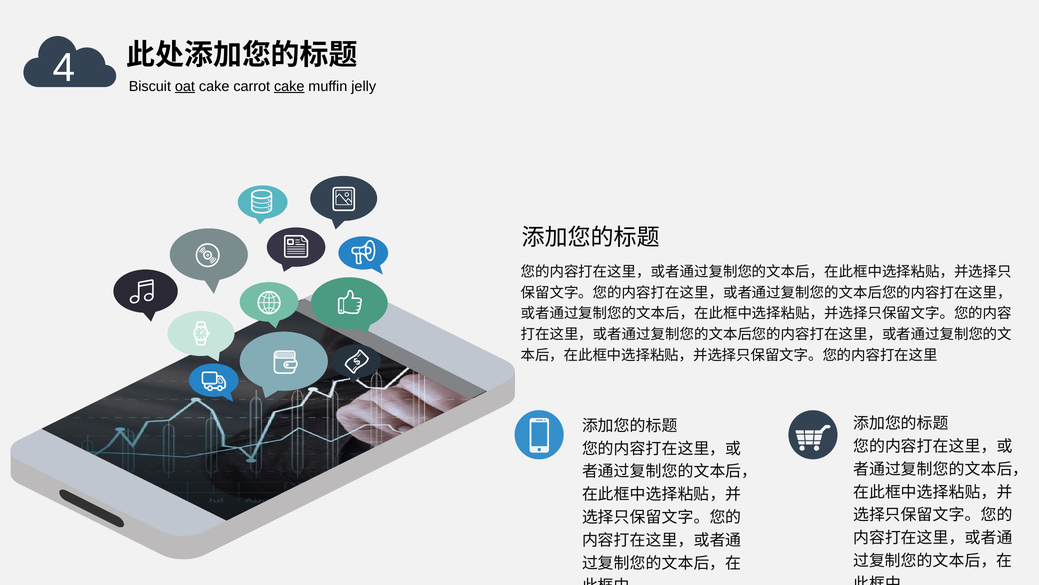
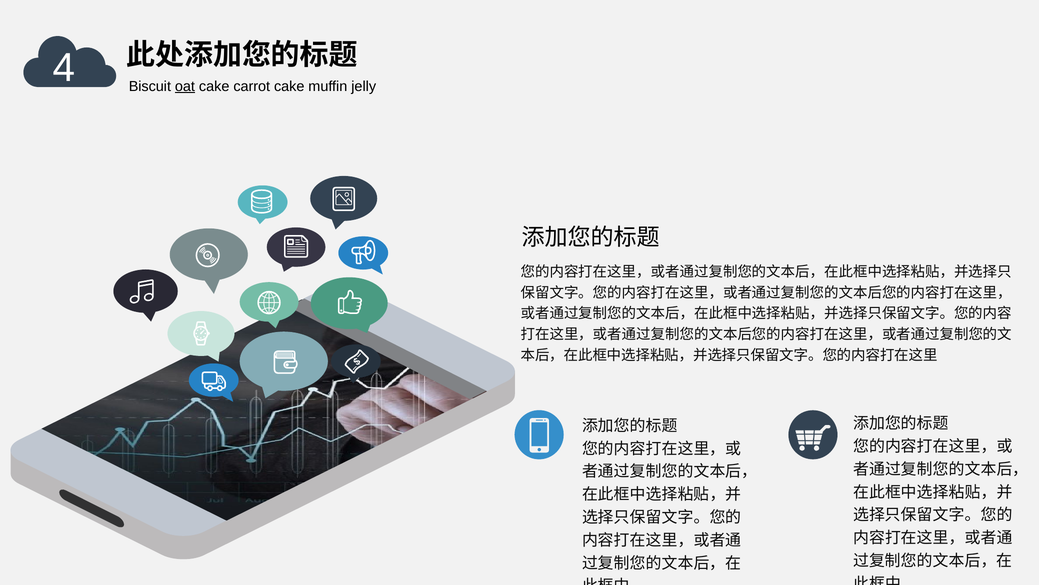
cake at (289, 86) underline: present -> none
